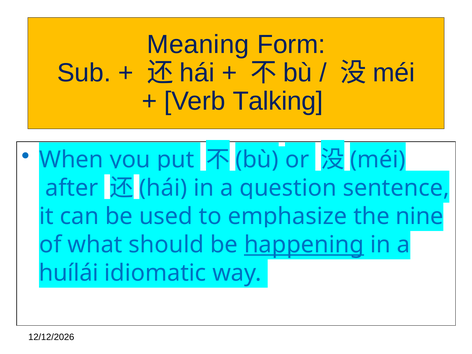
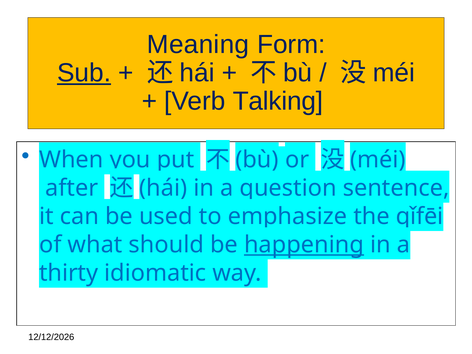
Sub underline: none -> present
nine: nine -> qǐfēi
huílái: huílái -> thirty
